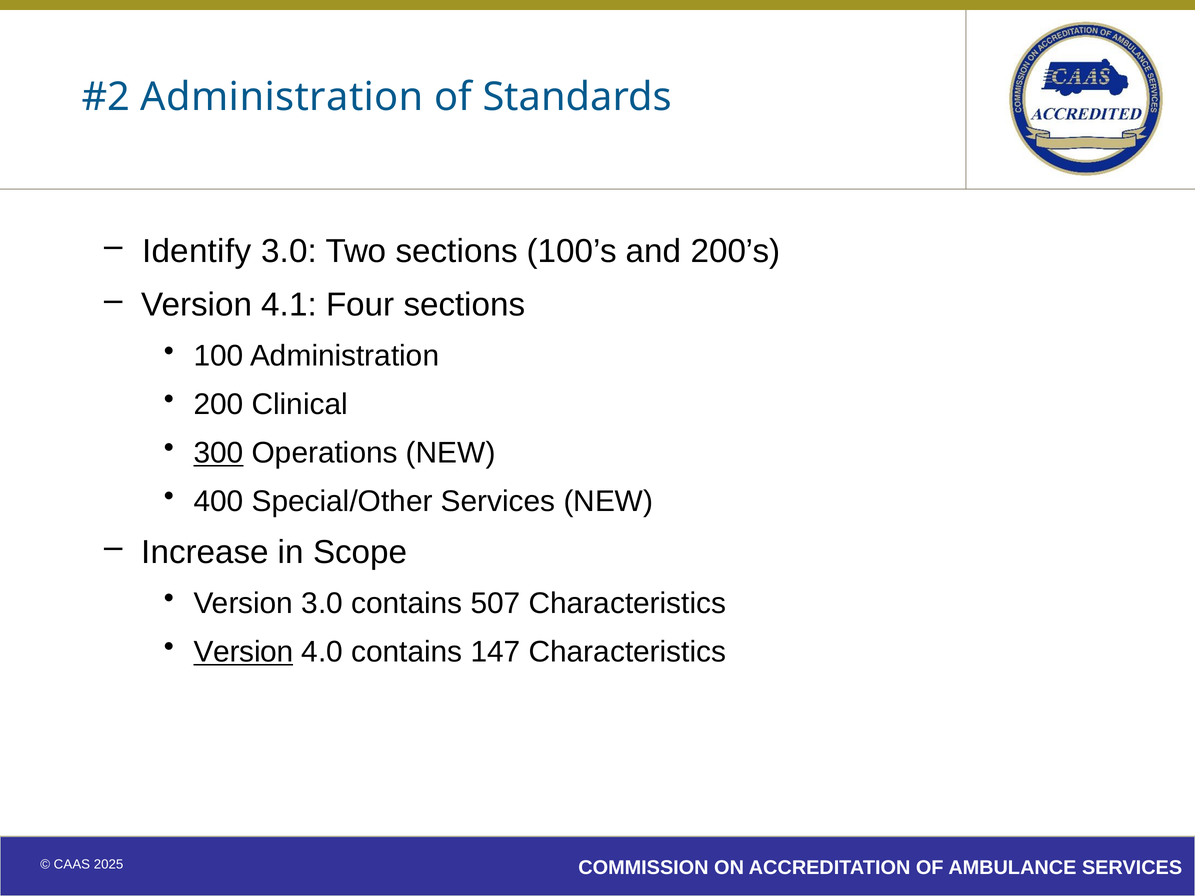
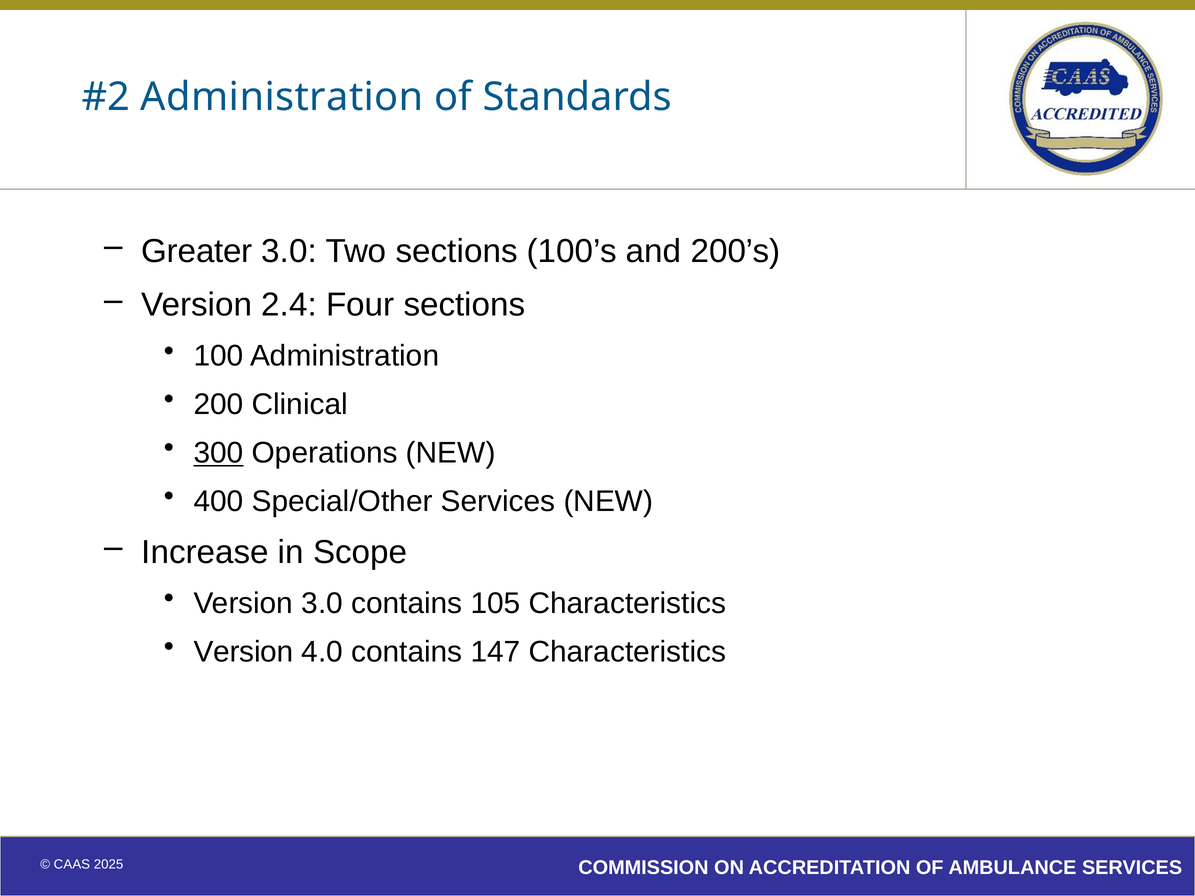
Identify: Identify -> Greater
4.1: 4.1 -> 2.4
507: 507 -> 105
Version at (244, 652) underline: present -> none
